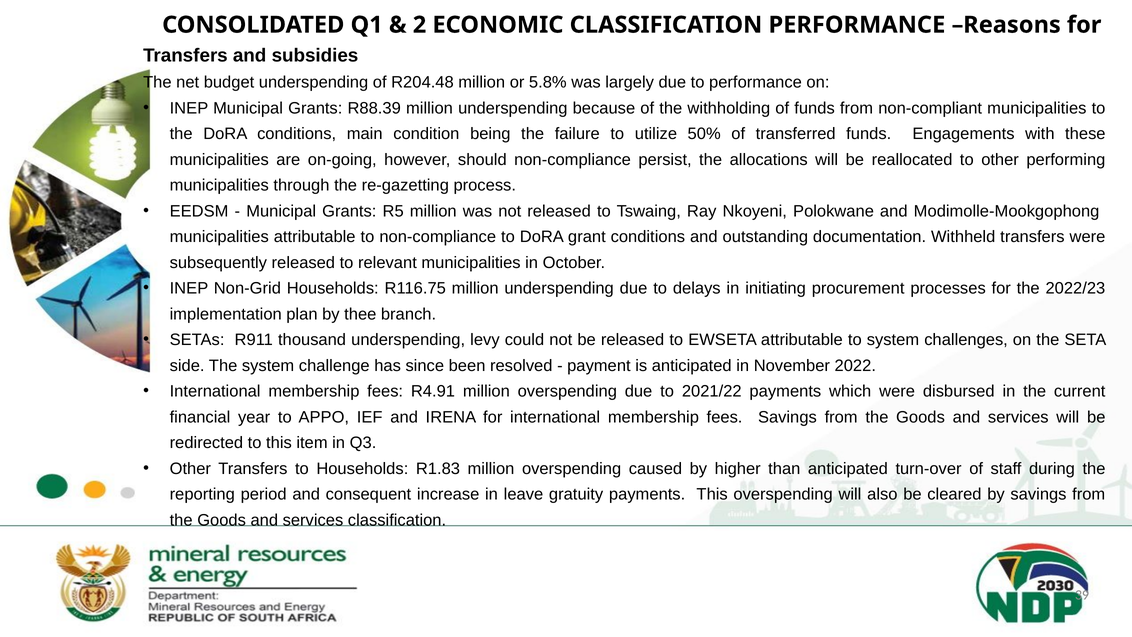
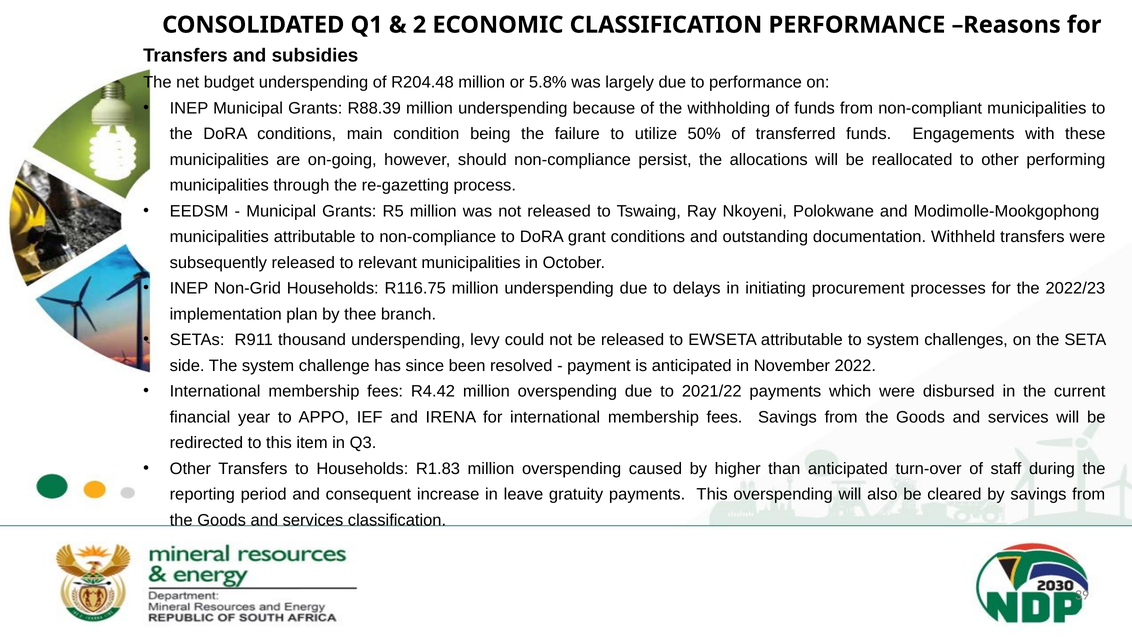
R4.91: R4.91 -> R4.42
